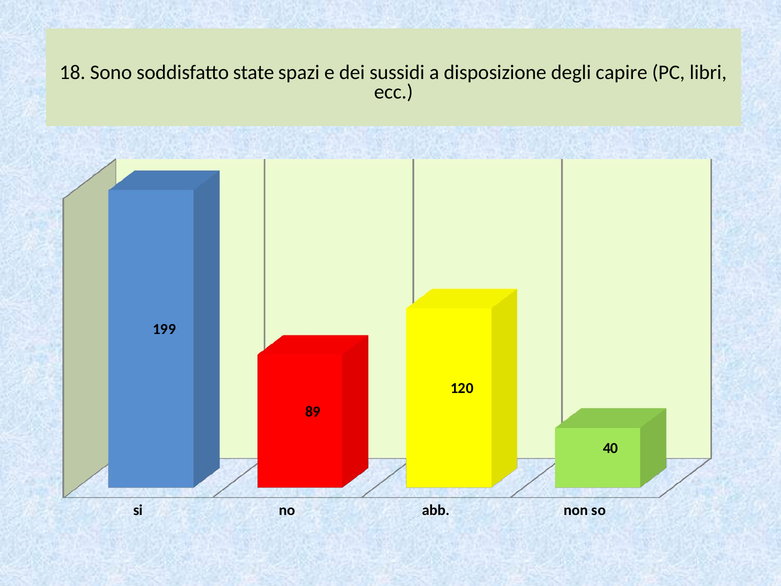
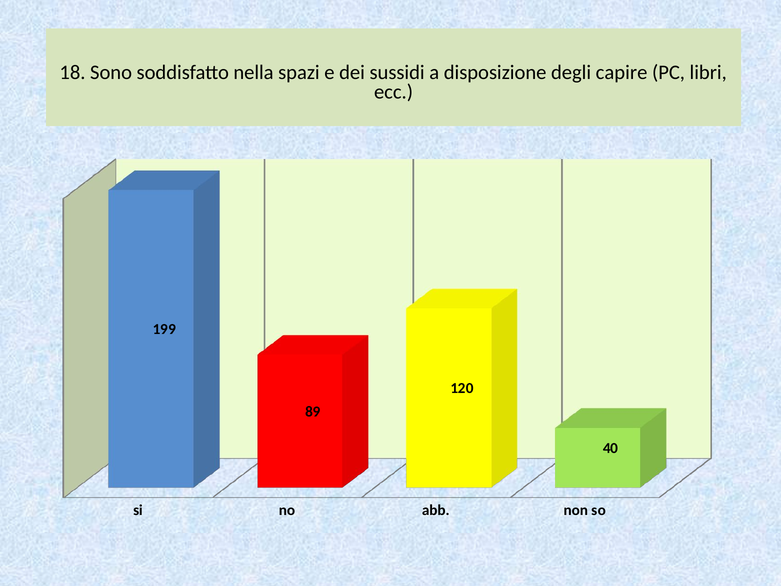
state: state -> nella
